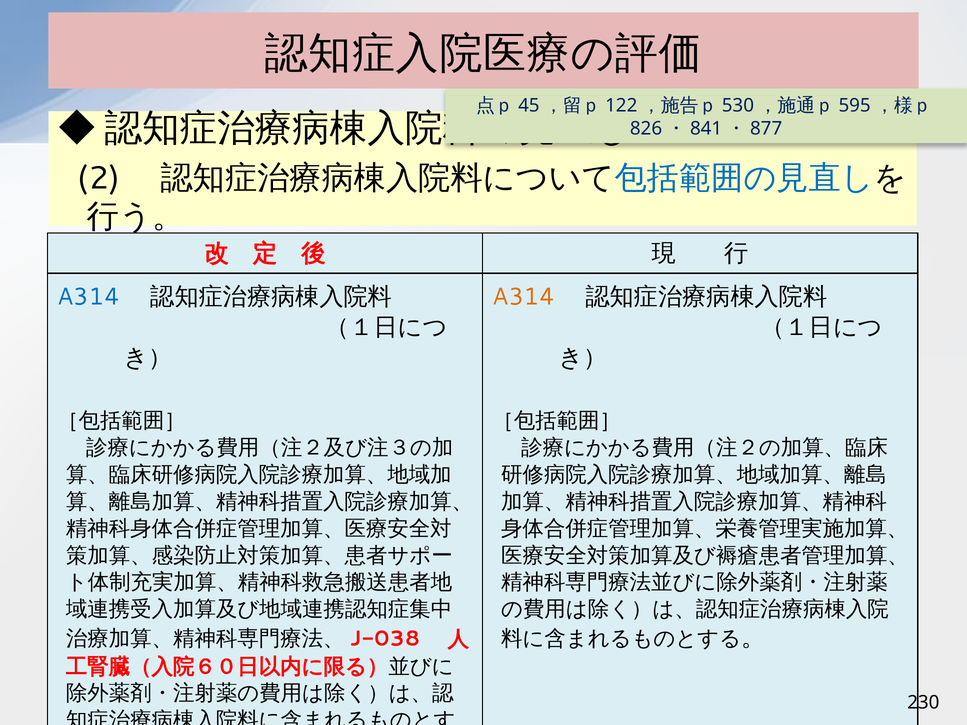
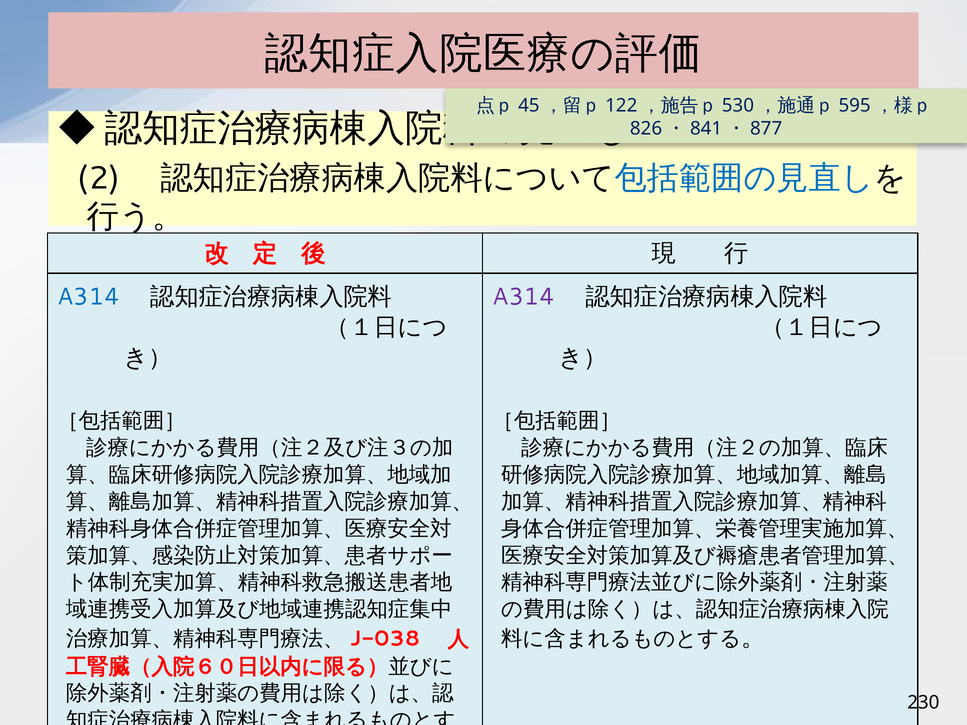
A314 at (523, 297) colour: orange -> purple
